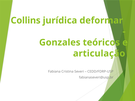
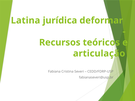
Collins: Collins -> Latina
Gonzales: Gonzales -> Recursos
